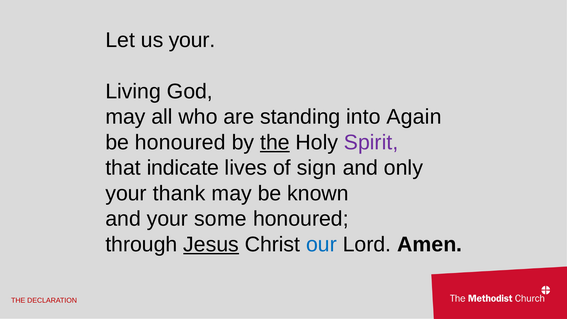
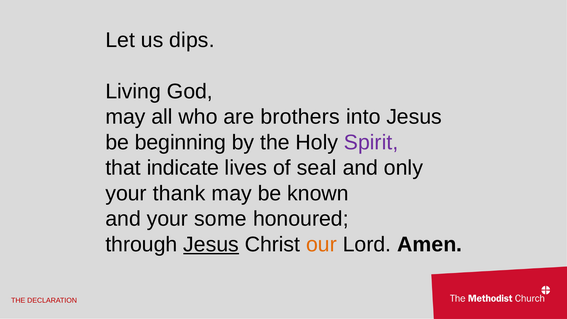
us your: your -> dips
standing: standing -> brothers
into Again: Again -> Jesus
be honoured: honoured -> beginning
the at (275, 142) underline: present -> none
sign: sign -> seal
our colour: blue -> orange
